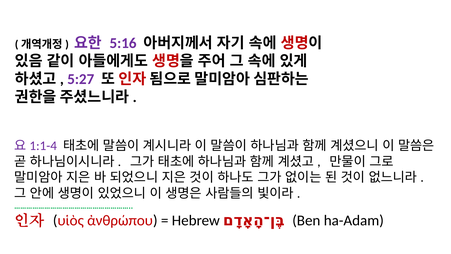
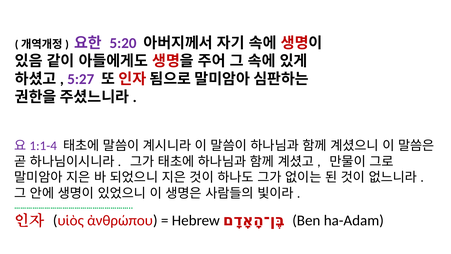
5:16: 5:16 -> 5:20
